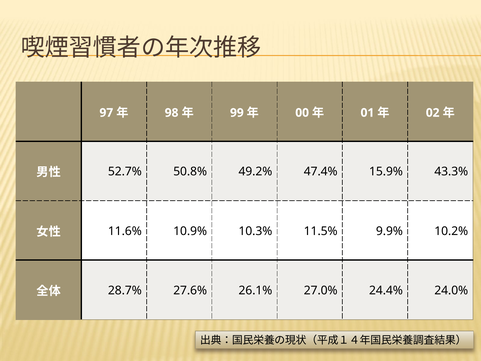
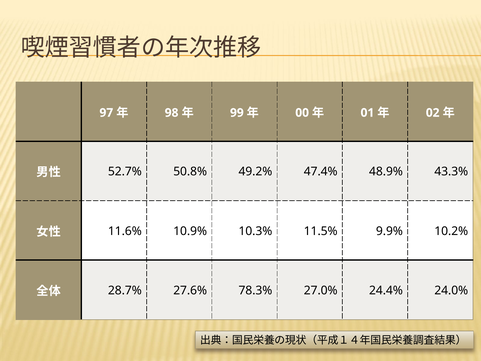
15.9%: 15.9% -> 48.9%
26.1%: 26.1% -> 78.3%
